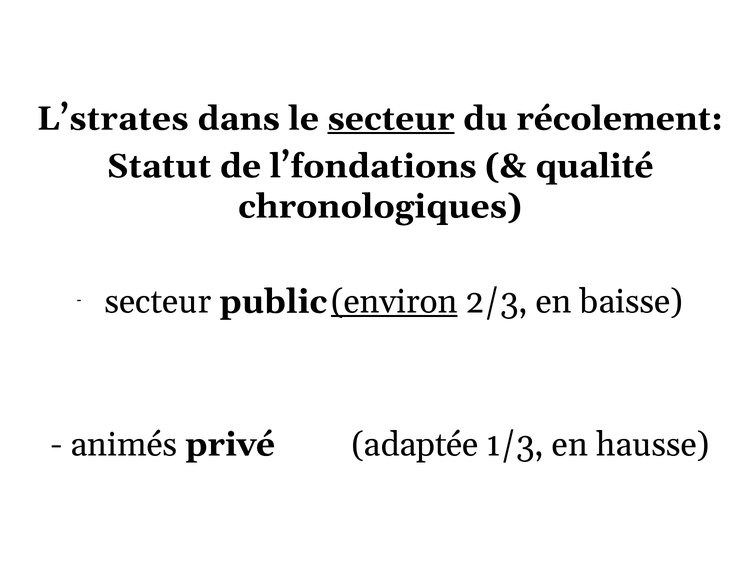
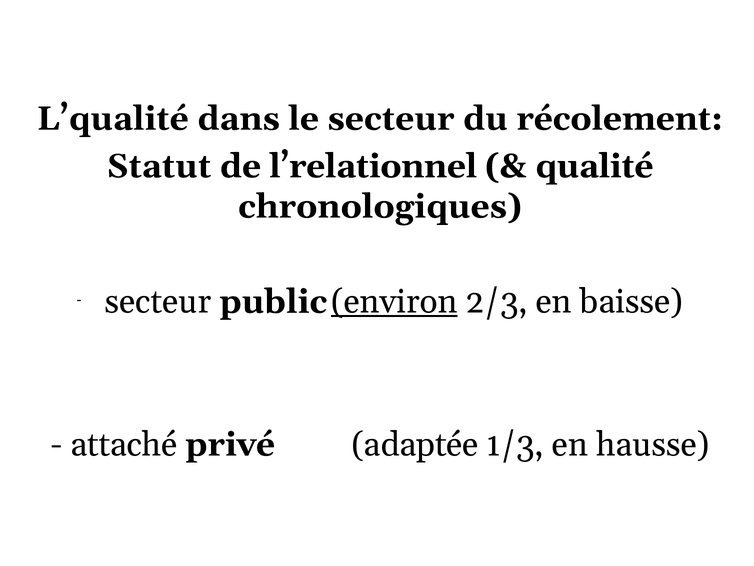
L’strates: L’strates -> L’qualité
secteur at (391, 119) underline: present -> none
l’fondations: l’fondations -> l’relationnel
animés: animés -> attaché
